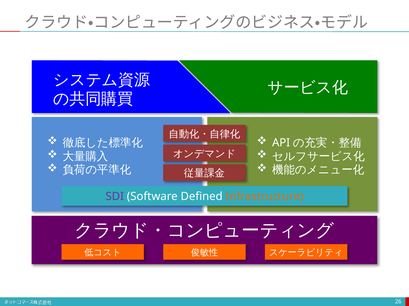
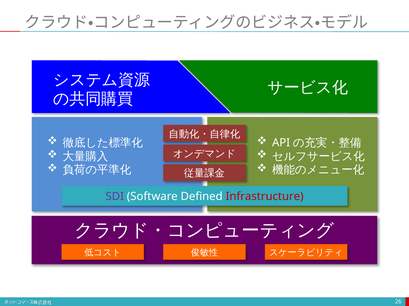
Infrastructure colour: orange -> red
